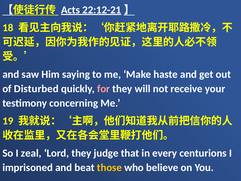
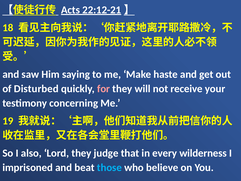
zeal: zeal -> also
centurions: centurions -> wilderness
those colour: yellow -> light blue
